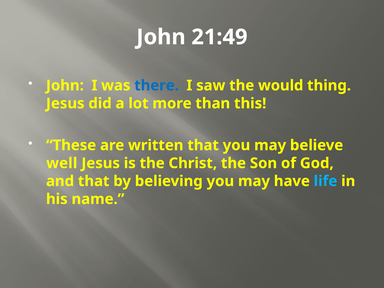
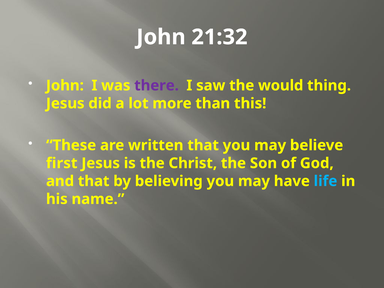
21:49: 21:49 -> 21:32
there colour: blue -> purple
well: well -> first
